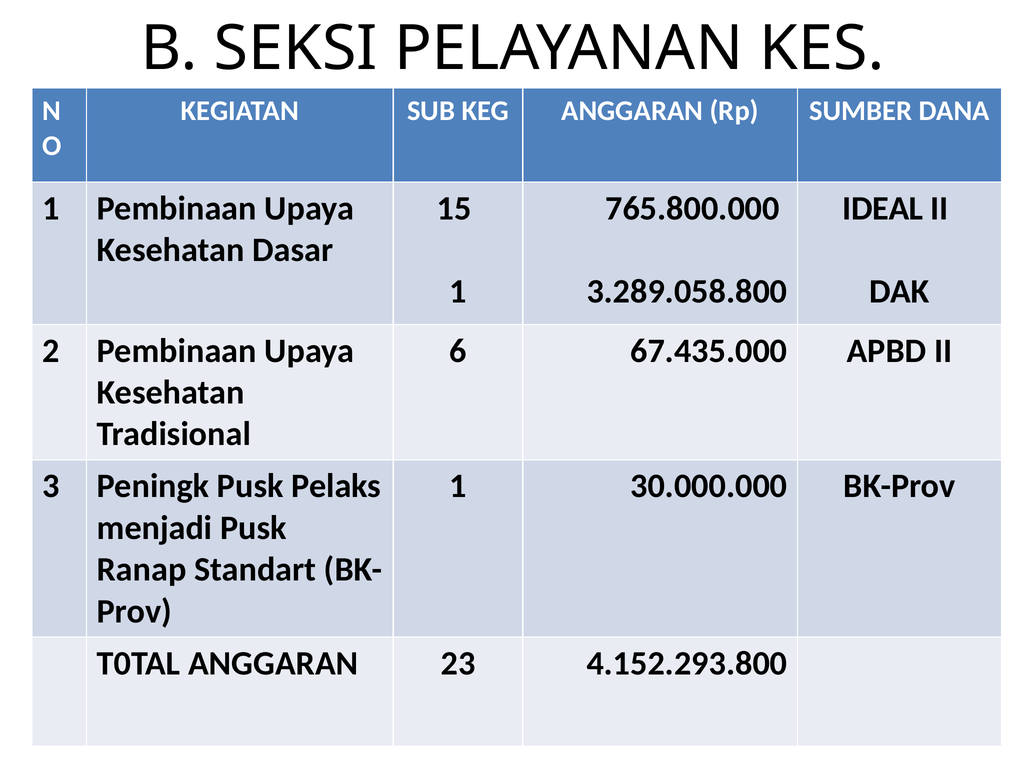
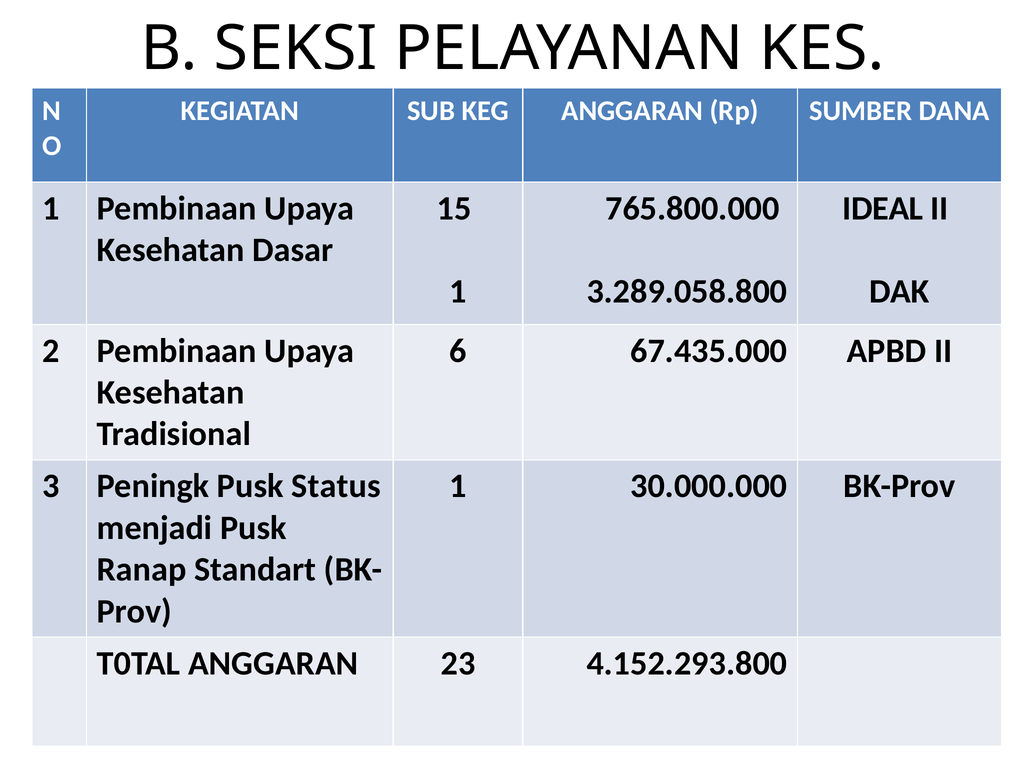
Pelaks: Pelaks -> Status
